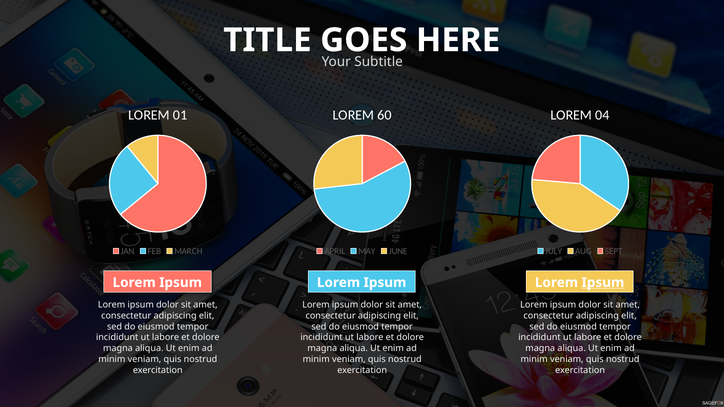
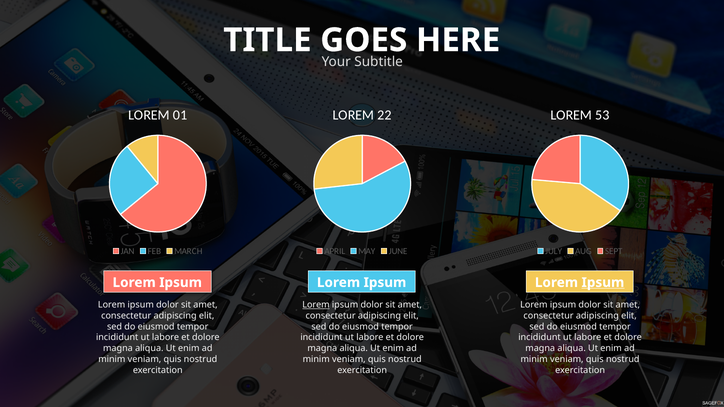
60: 60 -> 22
04: 04 -> 53
Lorem at (316, 305) underline: none -> present
